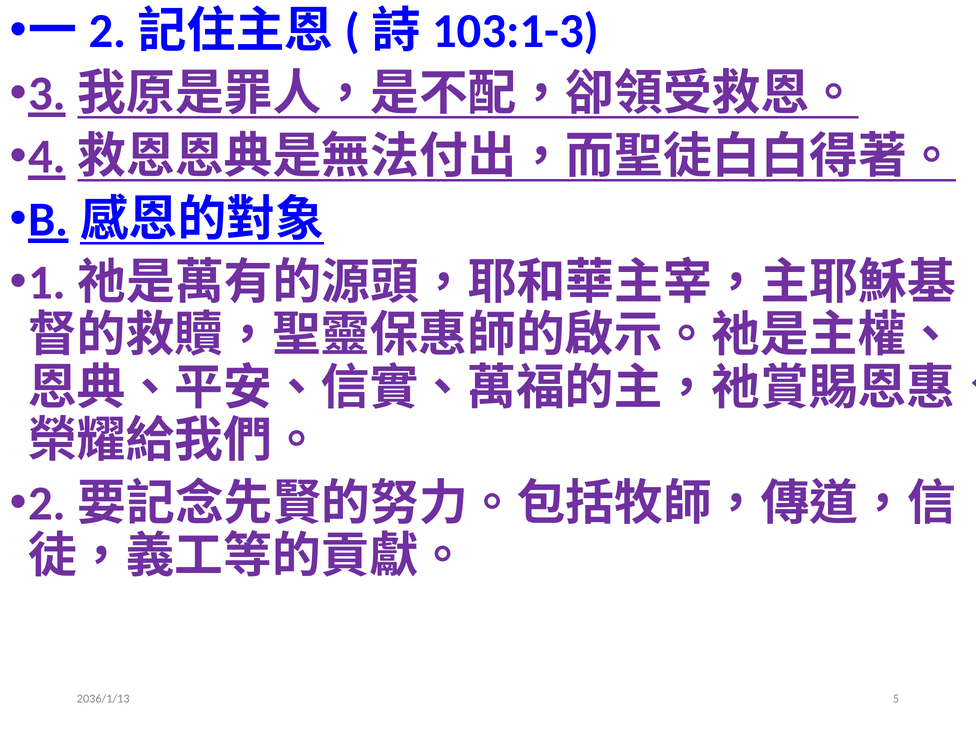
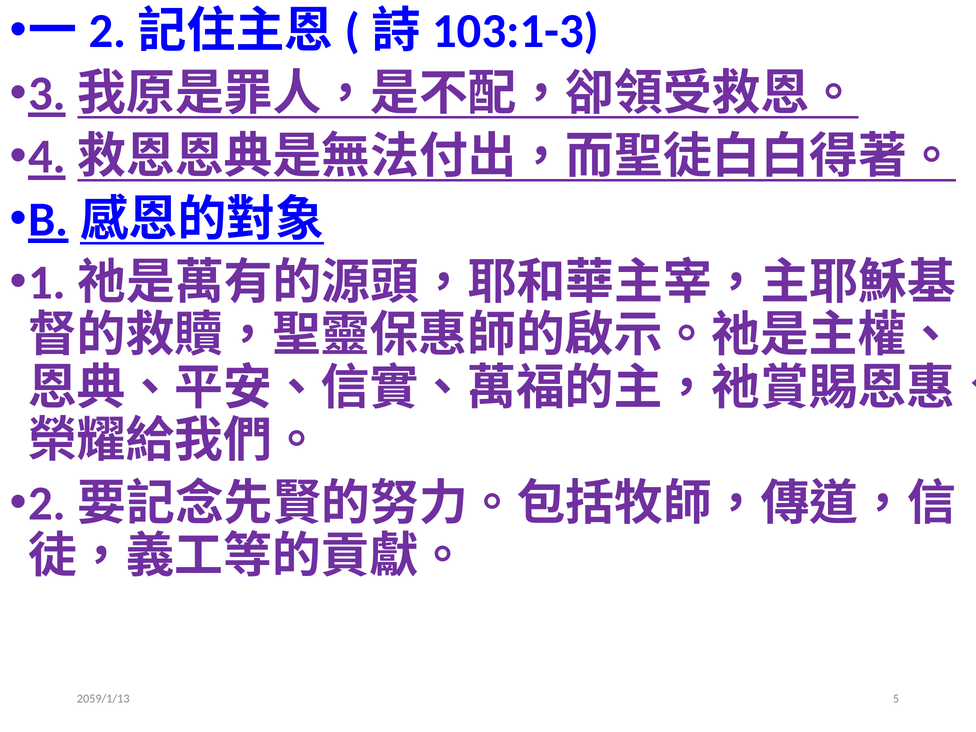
2036/1/13: 2036/1/13 -> 2059/1/13
